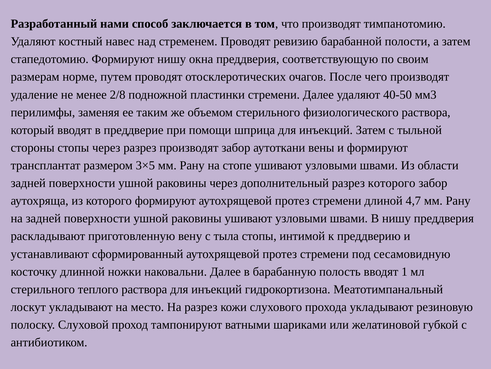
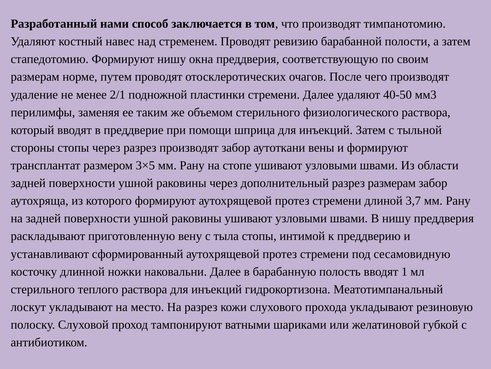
2/8: 2/8 -> 2/1
разрез которого: которого -> размерам
4,7: 4,7 -> 3,7
